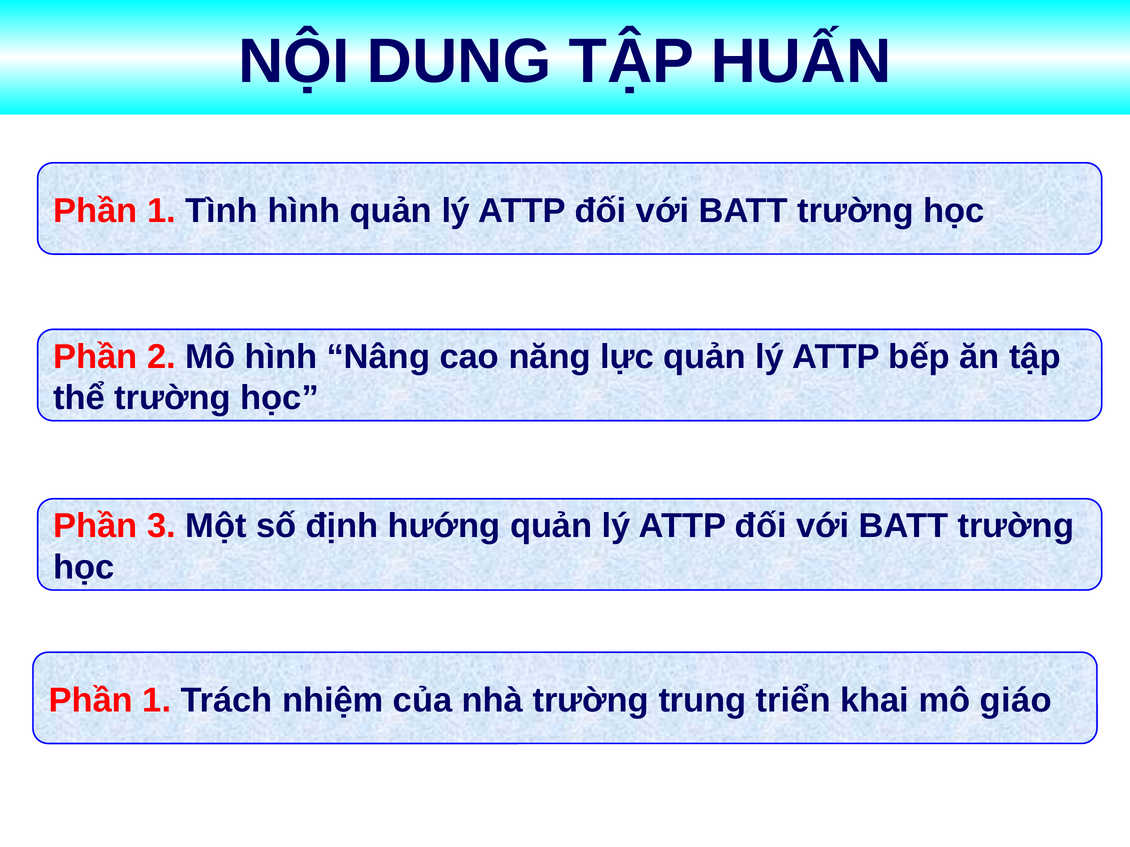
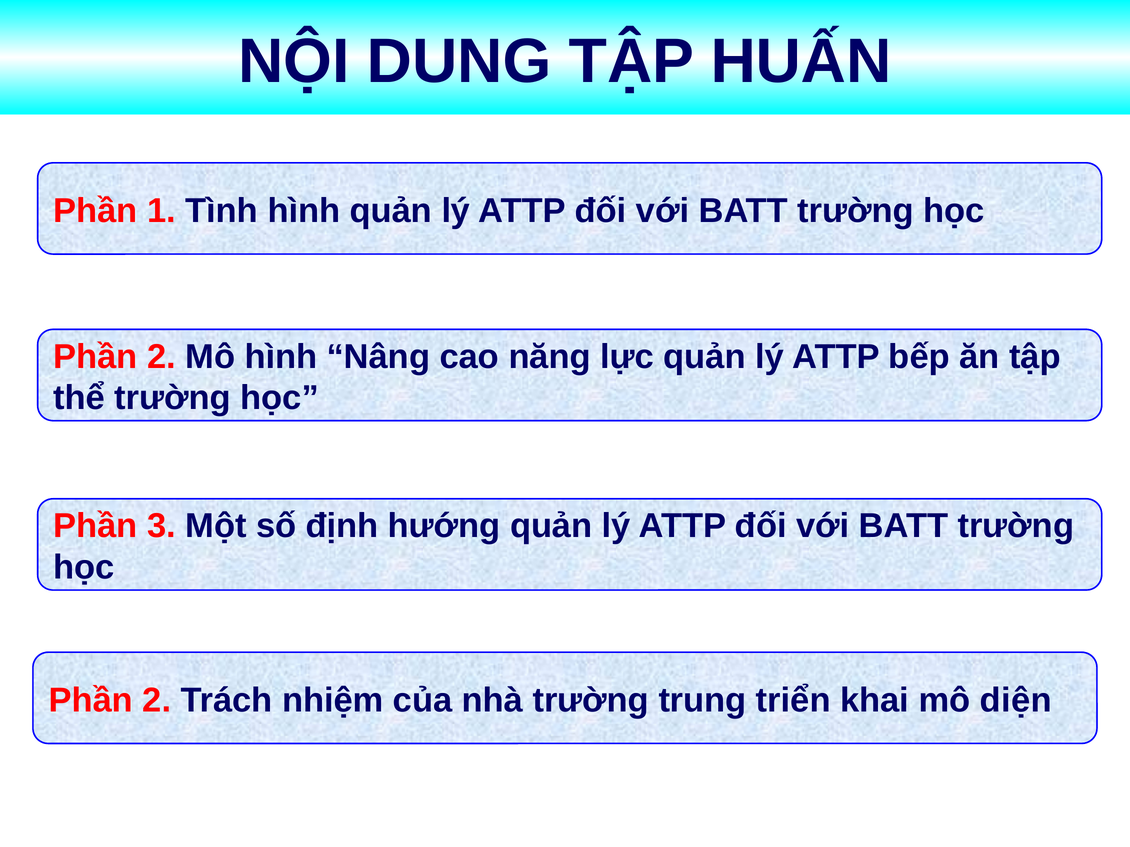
1 at (157, 701): 1 -> 2
giáo: giáo -> diện
